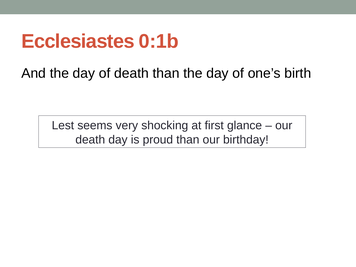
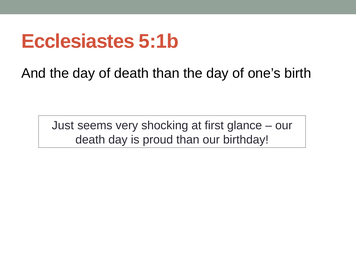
0:1b: 0:1b -> 5:1b
Lest: Lest -> Just
